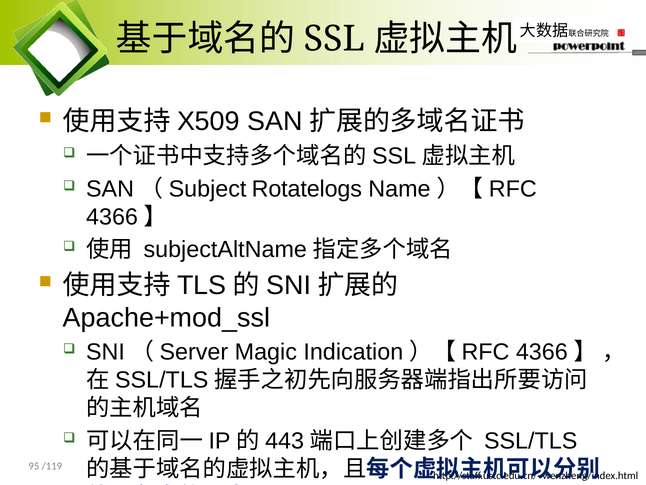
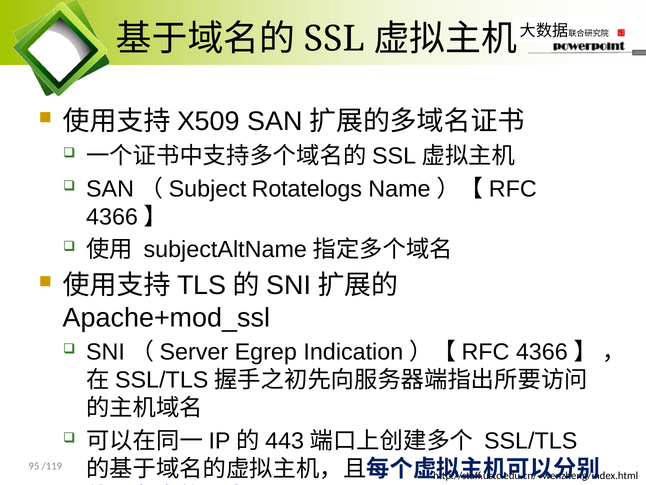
Magic: Magic -> Egrep
